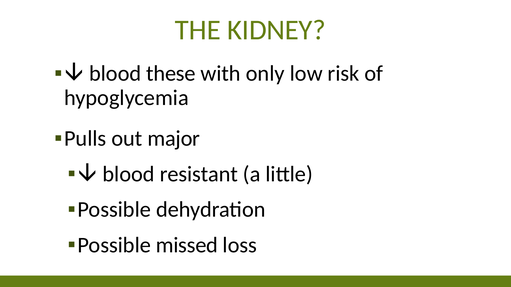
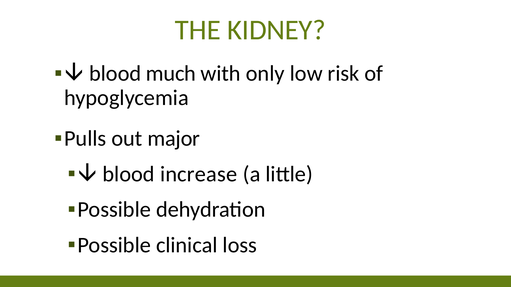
these: these -> much
resistant: resistant -> increase
missed: missed -> clinical
